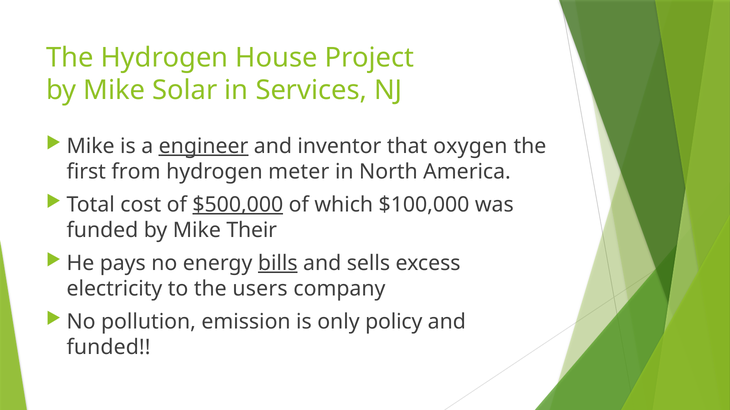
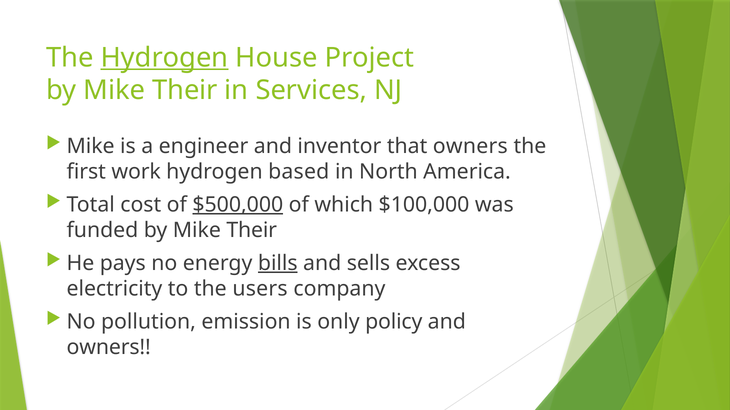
Hydrogen at (165, 58) underline: none -> present
Solar at (185, 90): Solar -> Their
engineer underline: present -> none
that oxygen: oxygen -> owners
from: from -> work
meter: meter -> based
funded at (109, 348): funded -> owners
